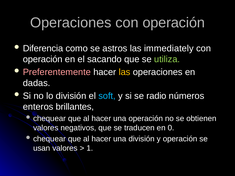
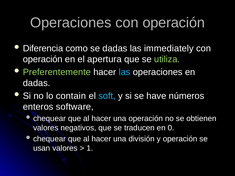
se astros: astros -> dadas
sacando: sacando -> apertura
Preferentemente colour: pink -> light green
las at (125, 72) colour: yellow -> light blue
lo división: división -> contain
radio: radio -> have
brillantes: brillantes -> software
